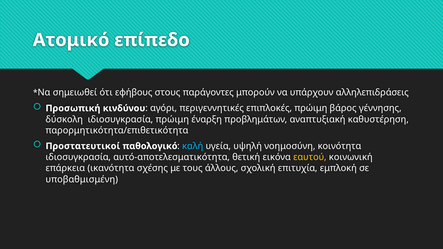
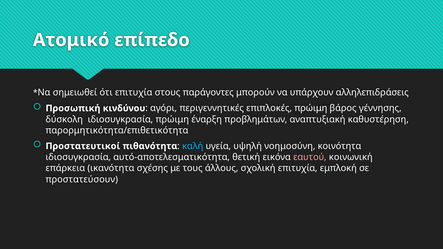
ότι εφήβους: εφήβους -> επιτυχία
παθολογικό: παθολογικό -> πιθανότητα
εαυτού colour: yellow -> pink
υποβαθμισμένη: υποβαθμισμένη -> προστατεύσουν
